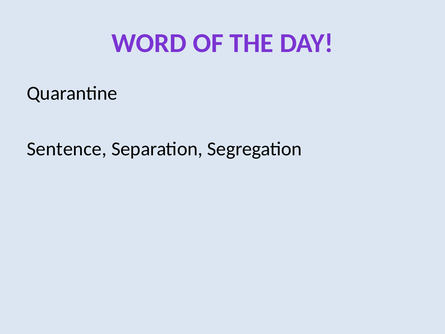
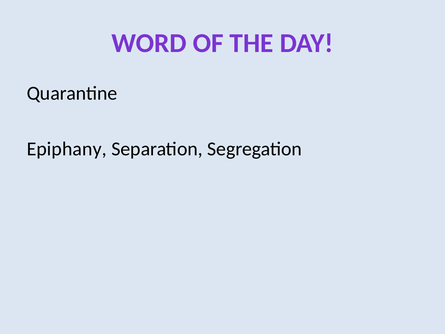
Sentence: Sentence -> Epiphany
